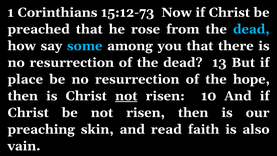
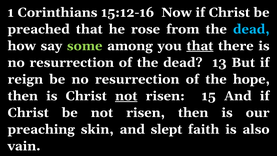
15:12-73: 15:12-73 -> 15:12-16
some colour: light blue -> light green
that at (200, 46) underline: none -> present
place: place -> reign
10: 10 -> 15
read: read -> slept
